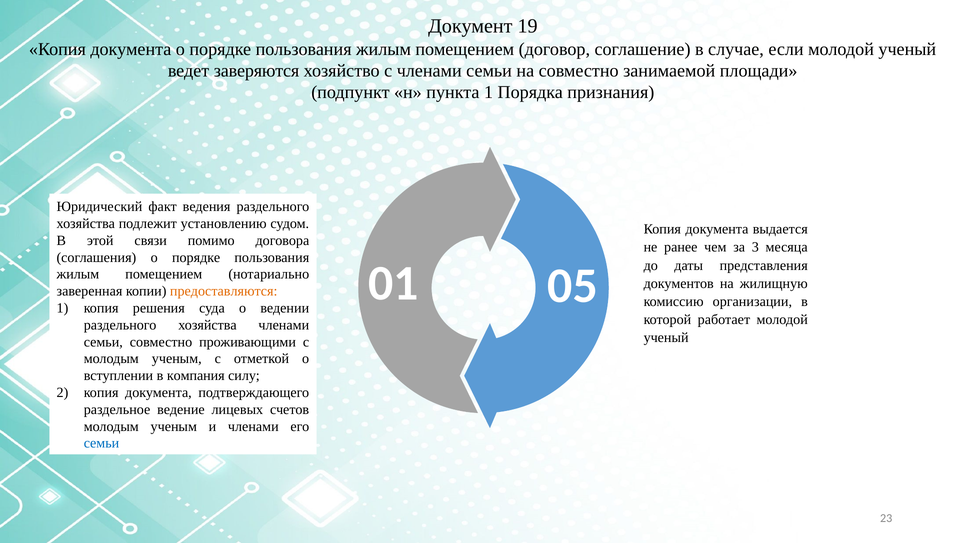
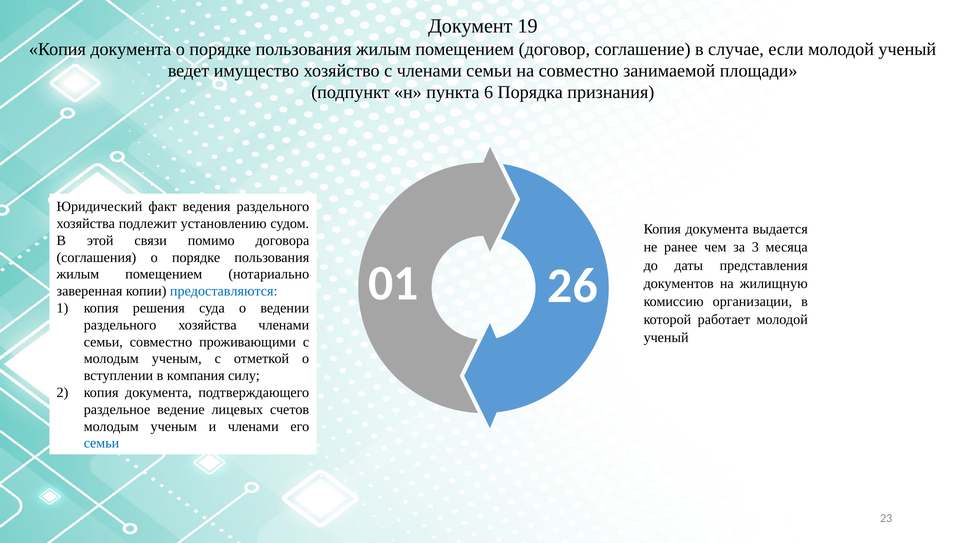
заверяются: заверяются -> имущество
пункта 1: 1 -> 6
05: 05 -> 26
предоставляются colour: orange -> blue
